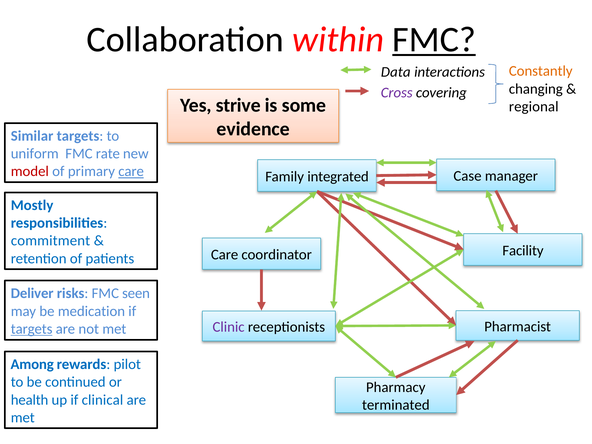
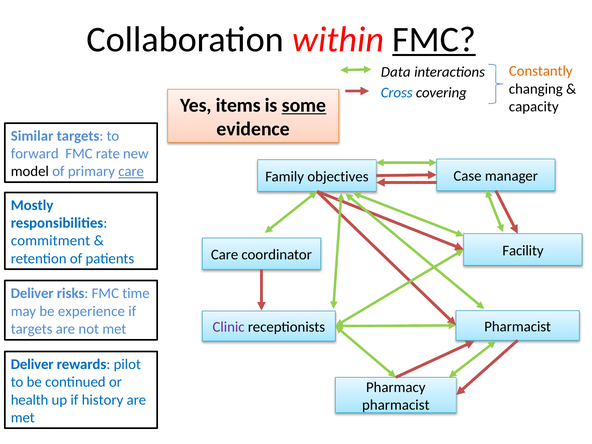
Cross colour: purple -> blue
strive: strive -> items
some underline: none -> present
regional: regional -> capacity
uniform: uniform -> forward
model colour: red -> black
integrated: integrated -> objectives
seen: seen -> time
medication: medication -> experience
targets at (32, 329) underline: present -> none
Among at (32, 364): Among -> Deliver
clinical: clinical -> history
terminated at (396, 405): terminated -> pharmacist
